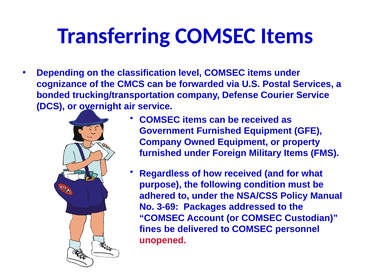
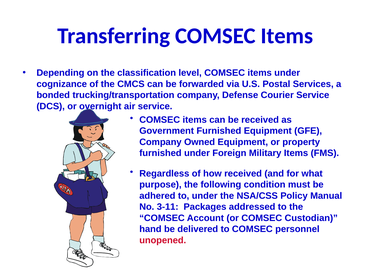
3-69: 3-69 -> 3-11
fines: fines -> hand
